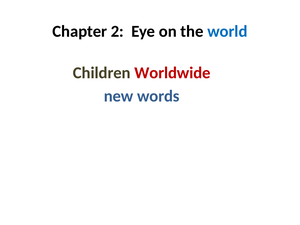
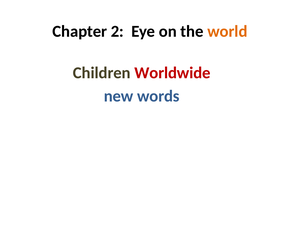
world colour: blue -> orange
